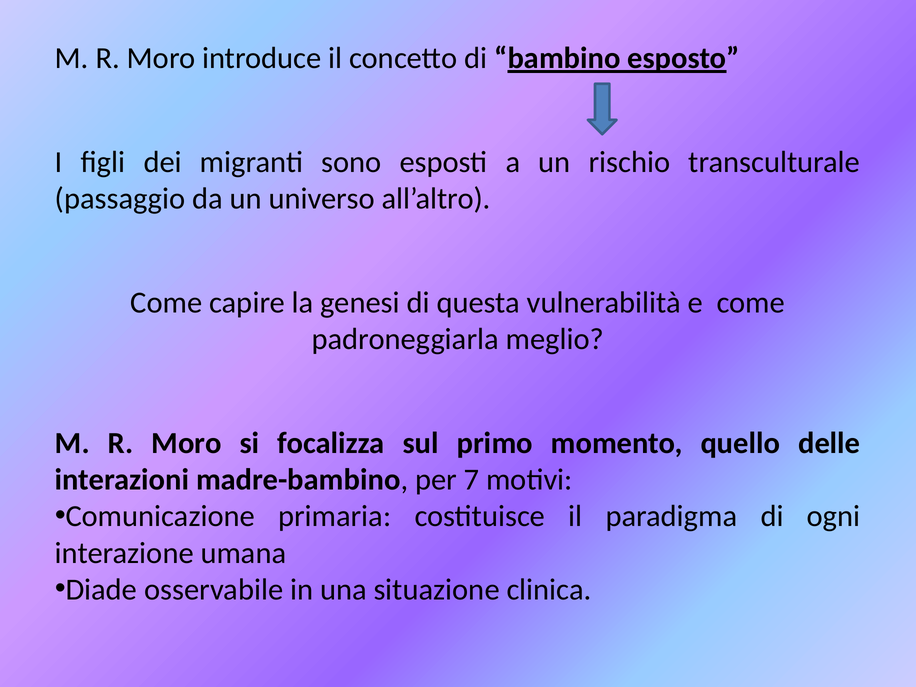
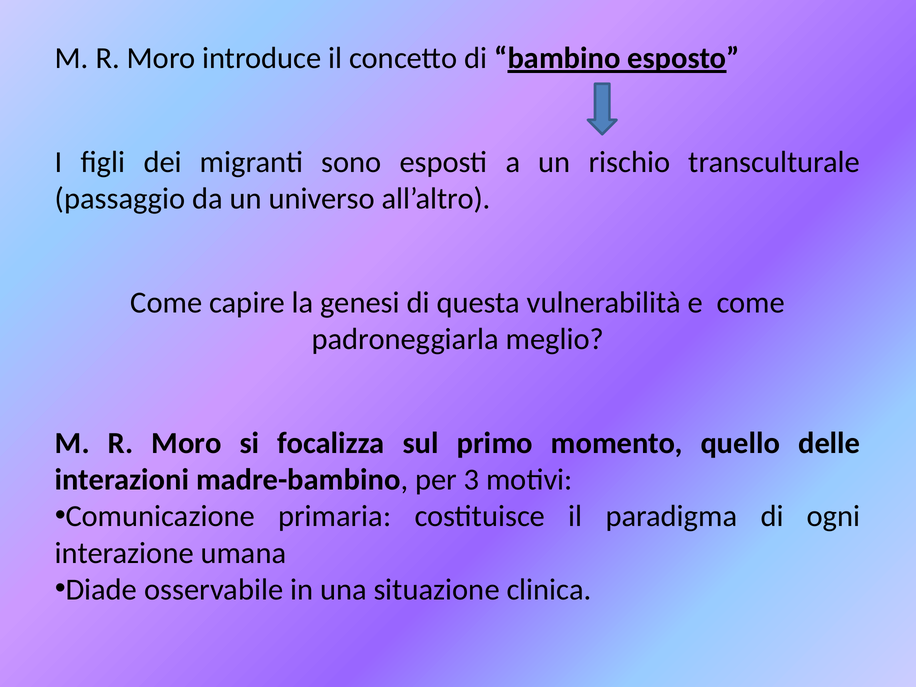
7: 7 -> 3
